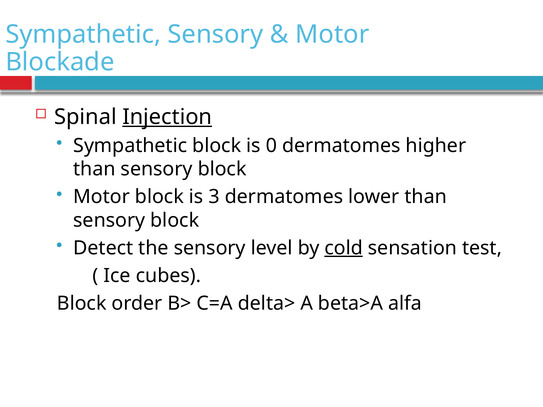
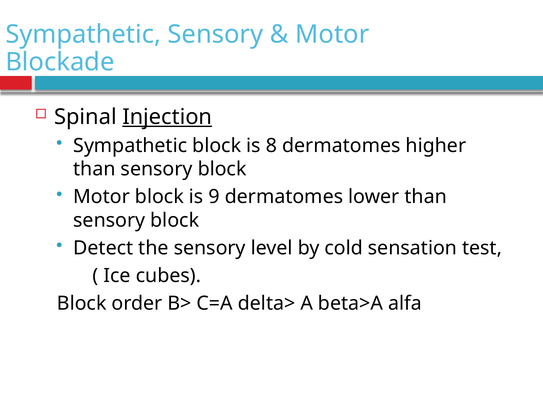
0: 0 -> 8
3: 3 -> 9
cold underline: present -> none
